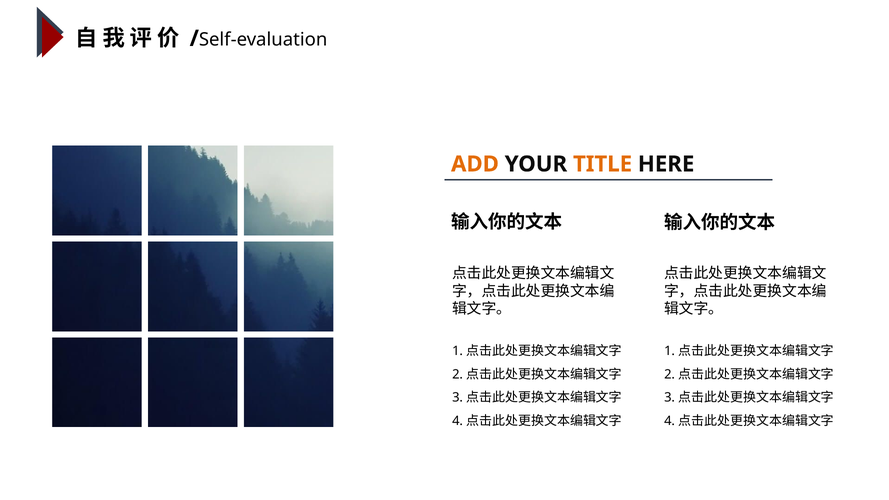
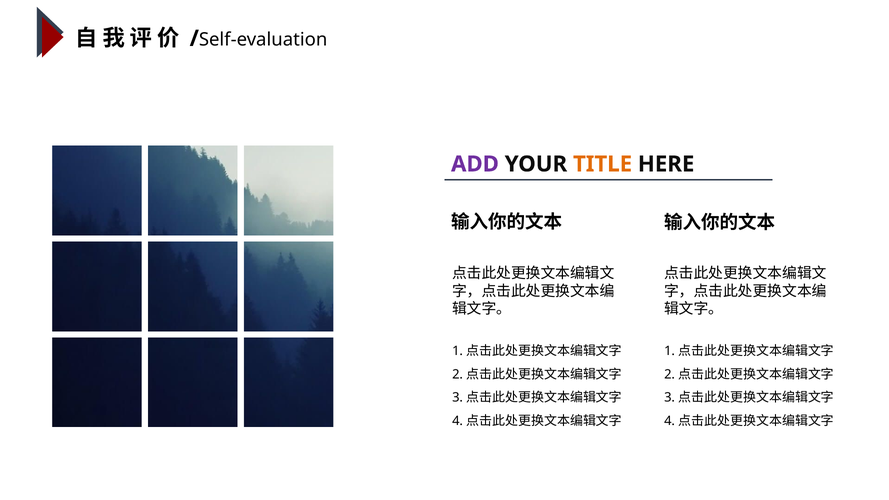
ADD colour: orange -> purple
